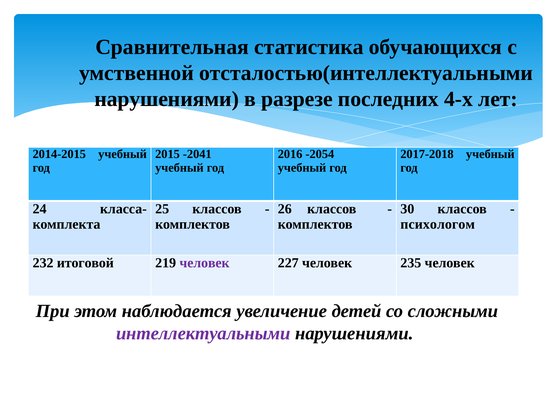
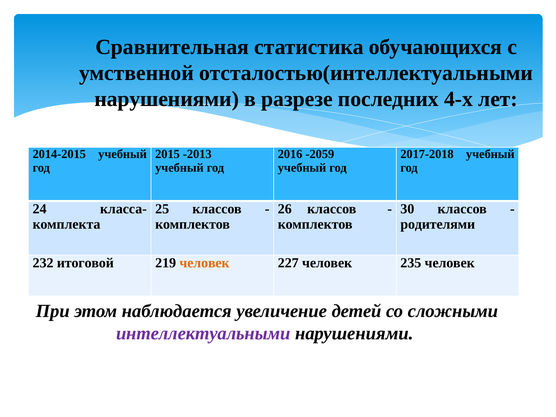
-2041: -2041 -> -2013
-2054: -2054 -> -2059
психологом: психологом -> родителями
человек at (205, 263) colour: purple -> orange
